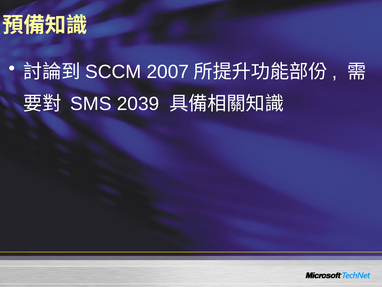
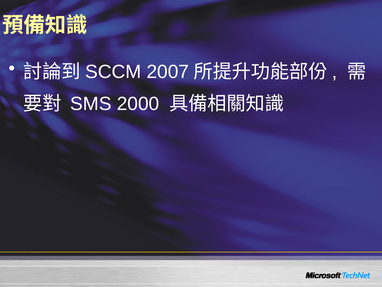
2039: 2039 -> 2000
